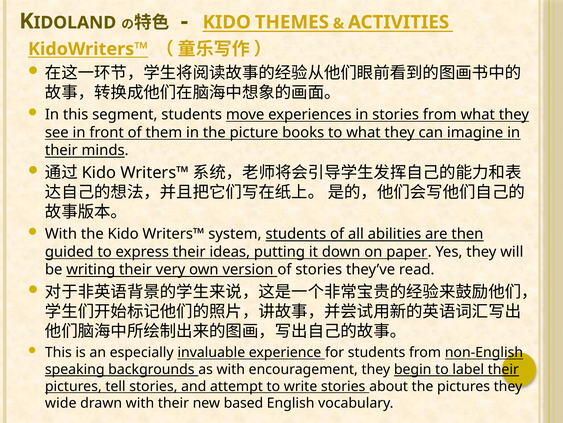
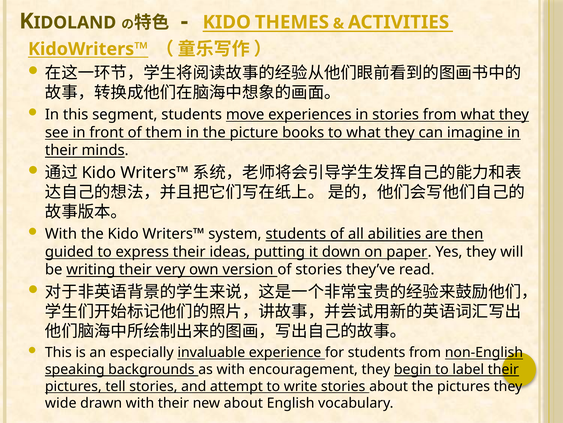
new based: based -> about
